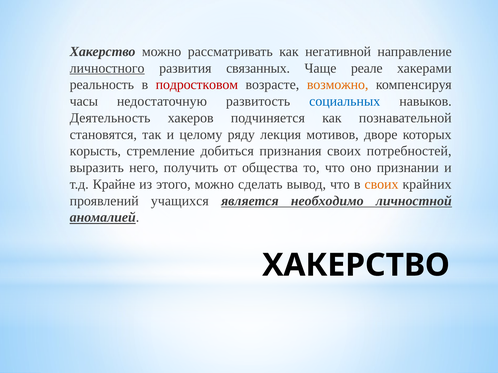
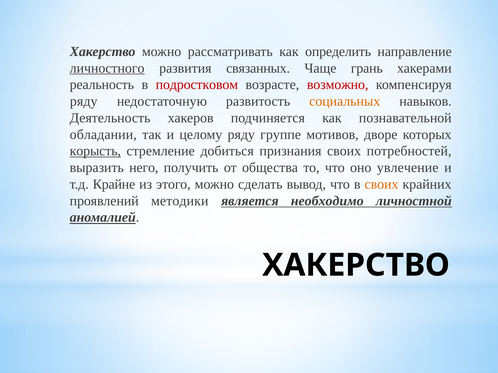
негативной: негативной -> определить
реале: реале -> грань
возможно colour: orange -> red
часы at (84, 101): часы -> ряду
социальных colour: blue -> orange
становятся: становятся -> обладании
лекция: лекция -> группе
корысть underline: none -> present
признании: признании -> увлечение
учащихся: учащихся -> методики
